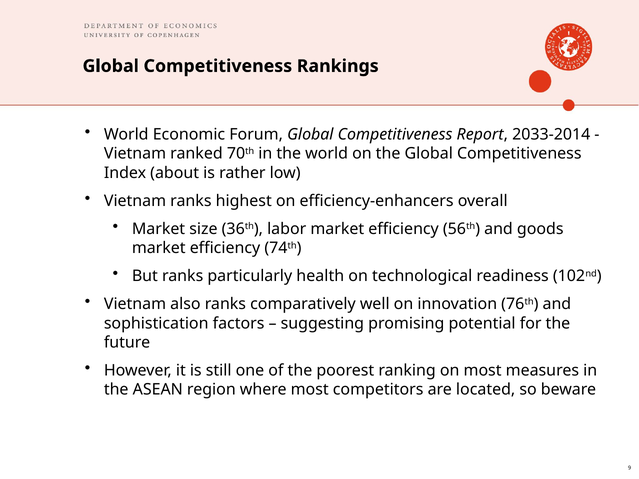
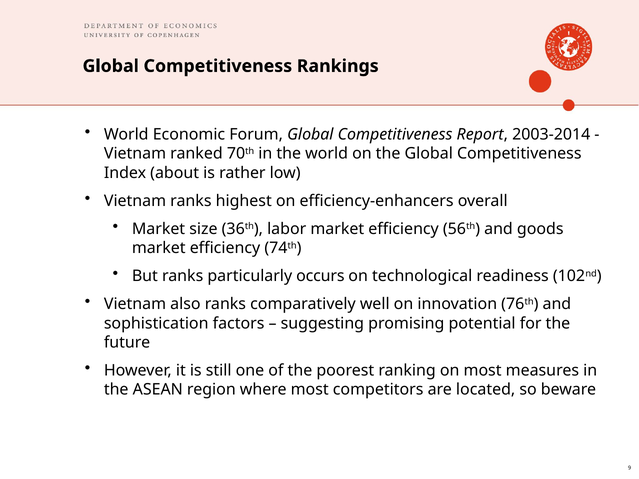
2033-2014: 2033-2014 -> 2003-2014
health: health -> occurs
